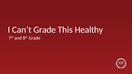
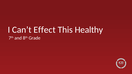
Can’t Grade: Grade -> Effect
